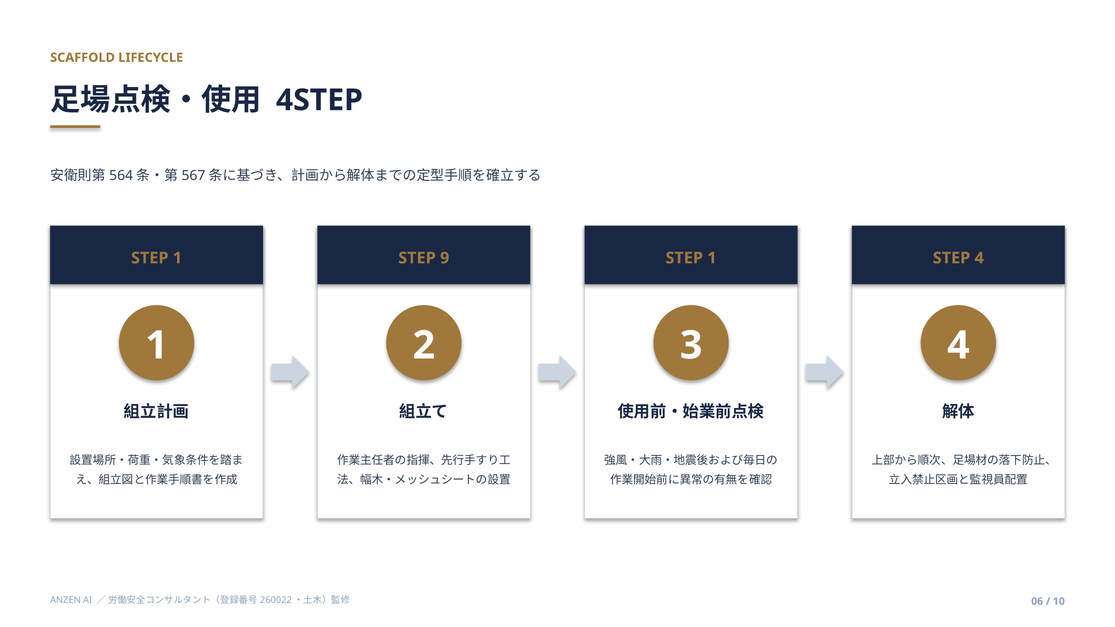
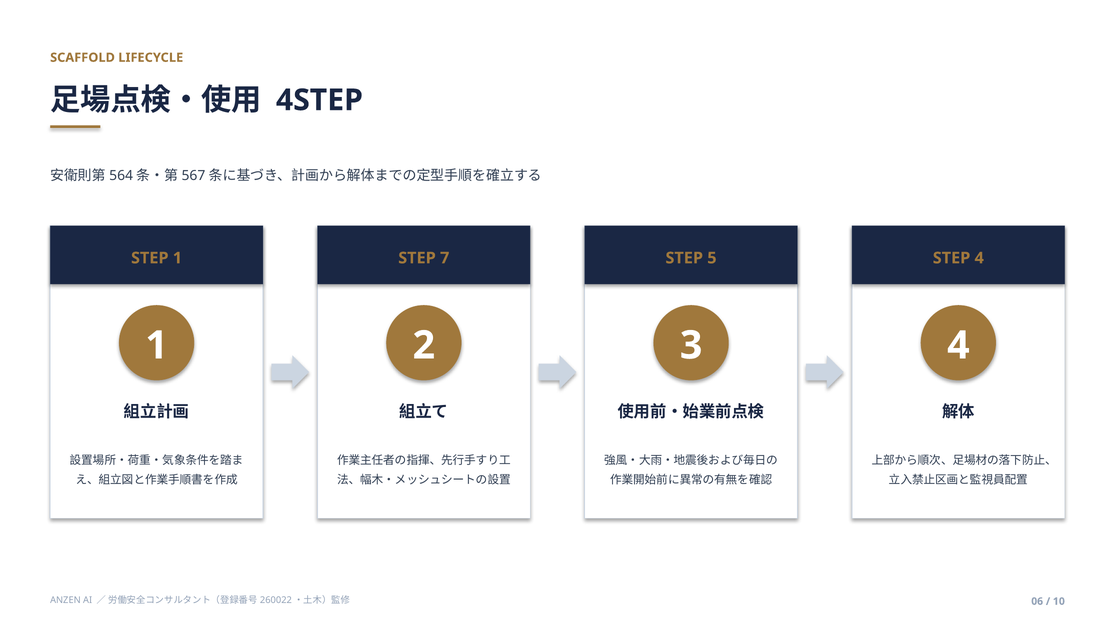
9: 9 -> 7
1 at (712, 258): 1 -> 5
